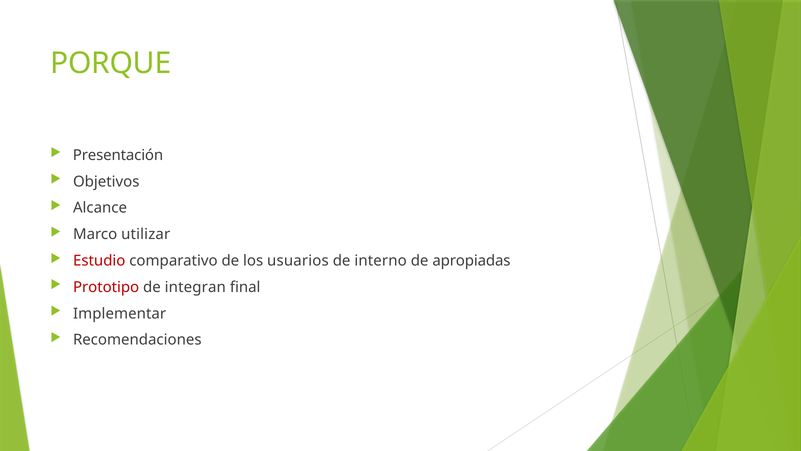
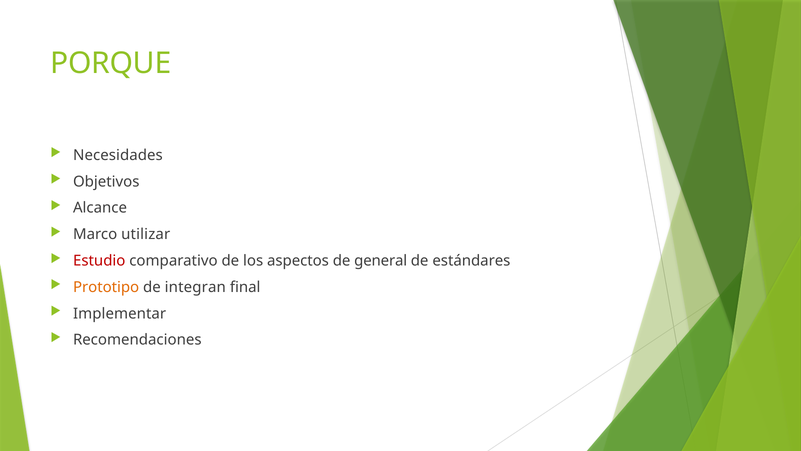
Presentación: Presentación -> Necesidades
usuarios: usuarios -> aspectos
interno: interno -> general
apropiadas: apropiadas -> estándares
Prototipo colour: red -> orange
